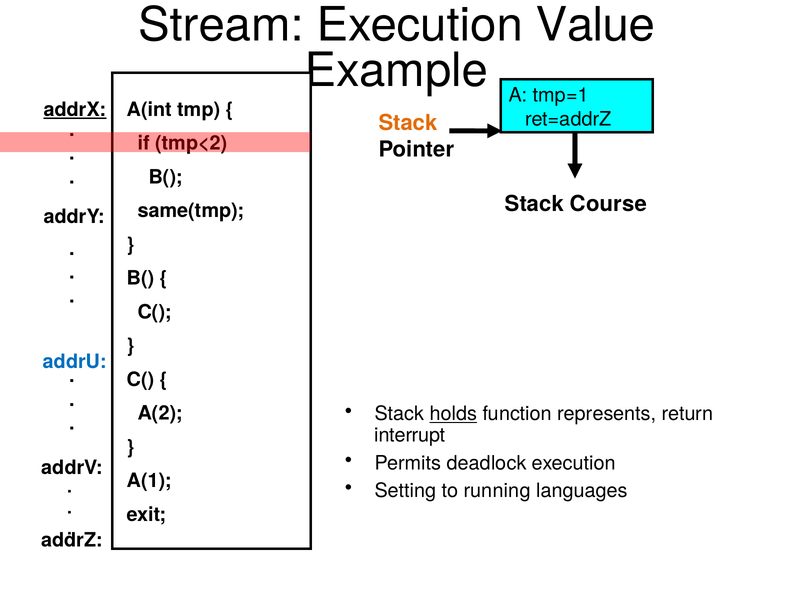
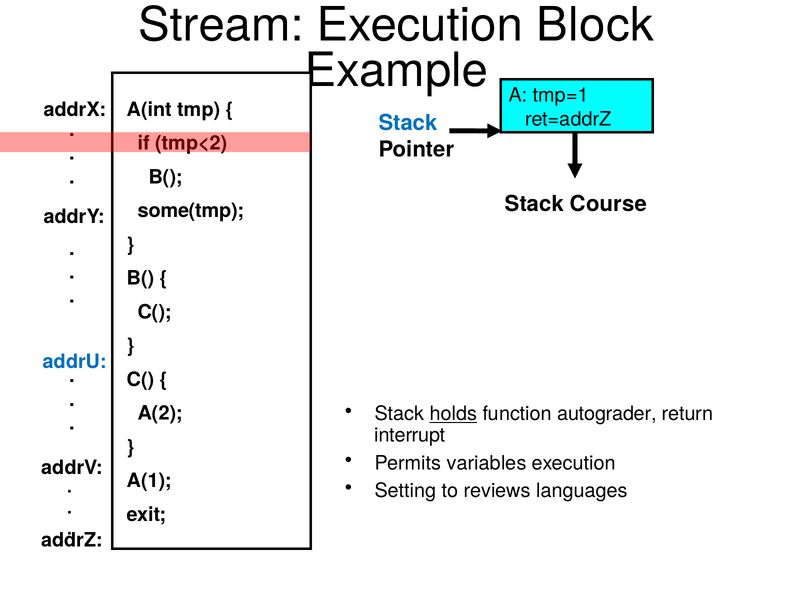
Value: Value -> Block
addrX underline: present -> none
Stack at (408, 123) colour: orange -> blue
same(tmp: same(tmp -> some(tmp
represents: represents -> autograder
deadlock: deadlock -> variables
running: running -> reviews
